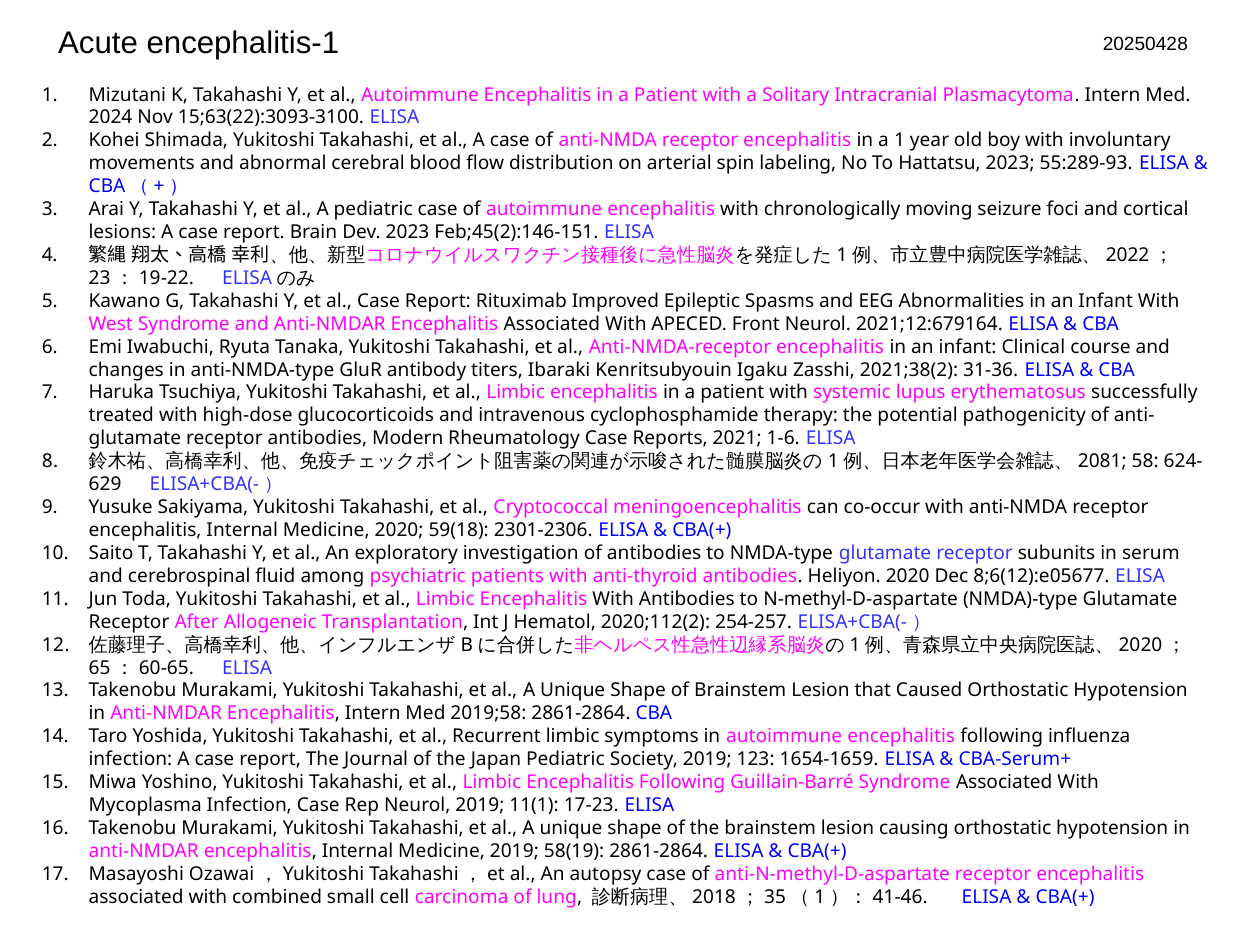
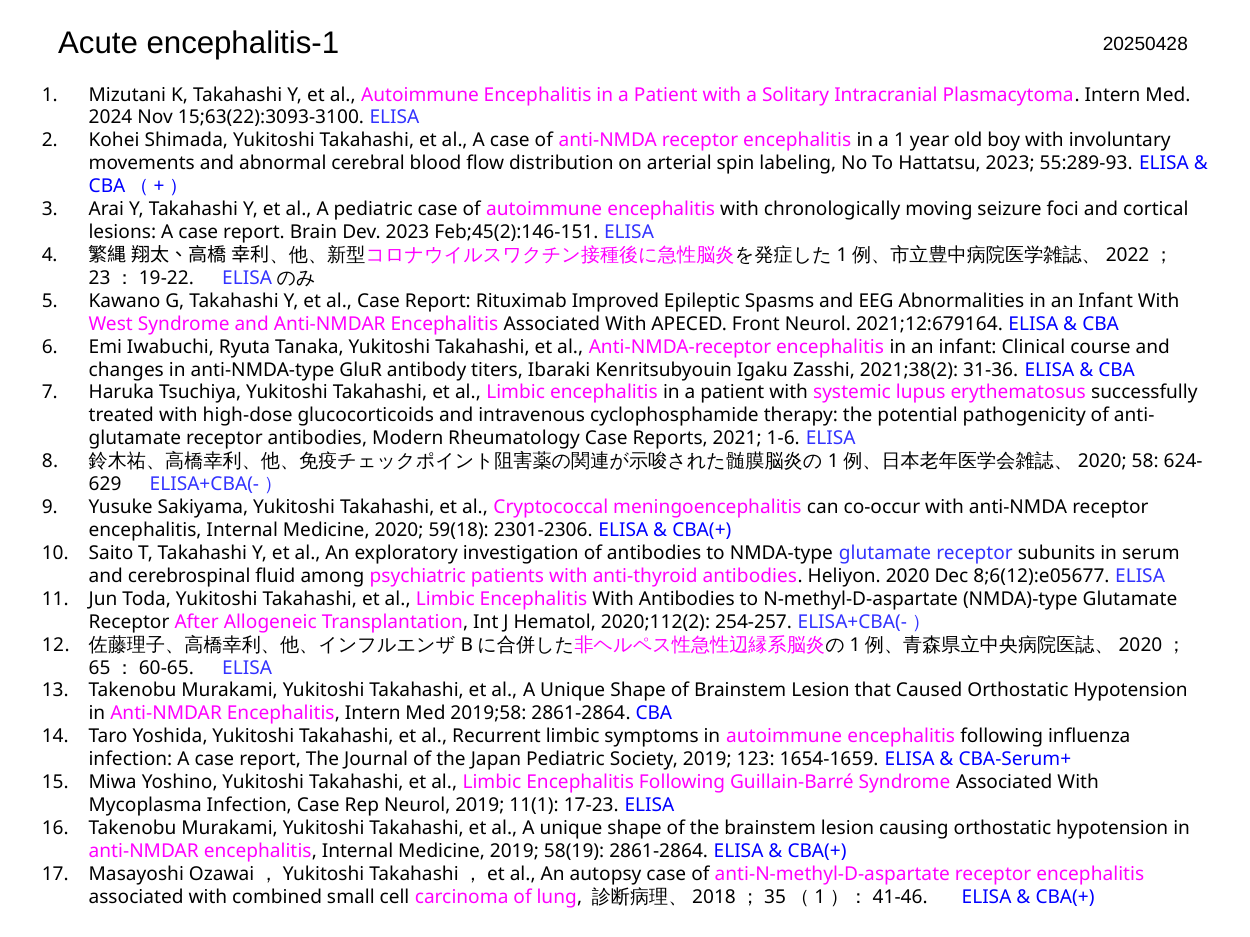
2081 at (1102, 462): 2081 -> 2020
